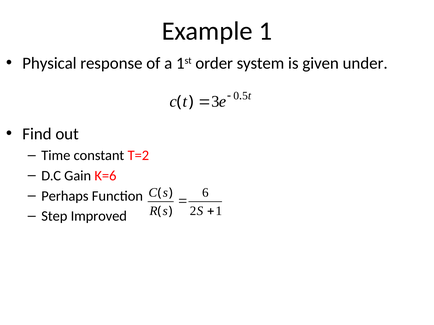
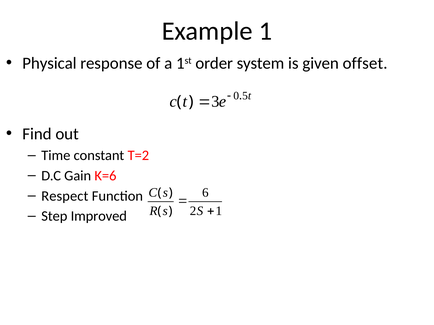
under: under -> offset
Perhaps: Perhaps -> Respect
